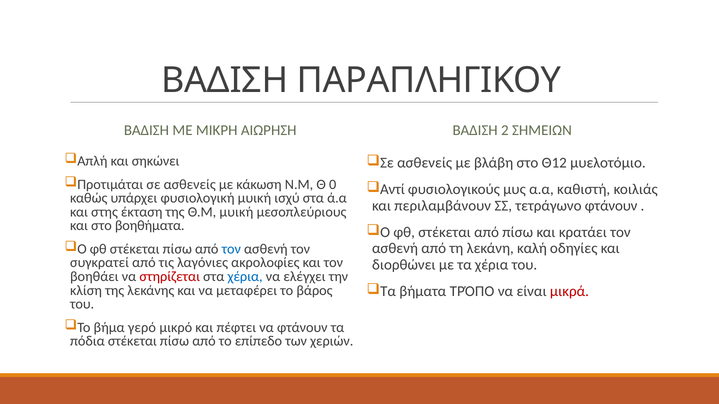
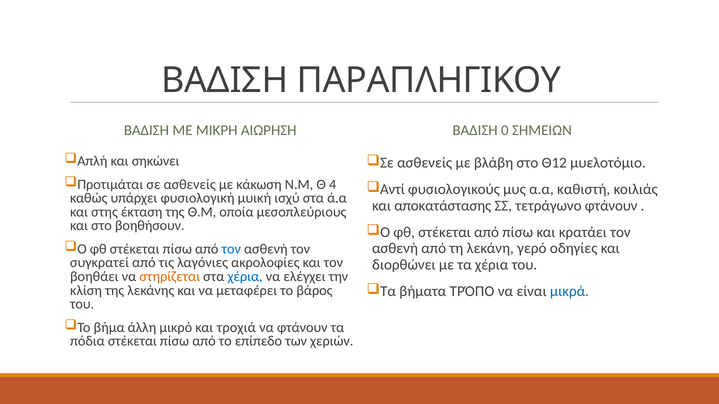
2: 2 -> 0
0: 0 -> 4
περιλαμβάνουν: περιλαμβάνουν -> αποκατάστασης
Θ.Μ μυική: μυική -> οποία
βοηθήματα: βοηθήματα -> βοηθήσουν
καλή: καλή -> γερό
στηρίζεται colour: red -> orange
μικρά colour: red -> blue
γερό: γερό -> άλλη
πέφτει: πέφτει -> τροχιά
